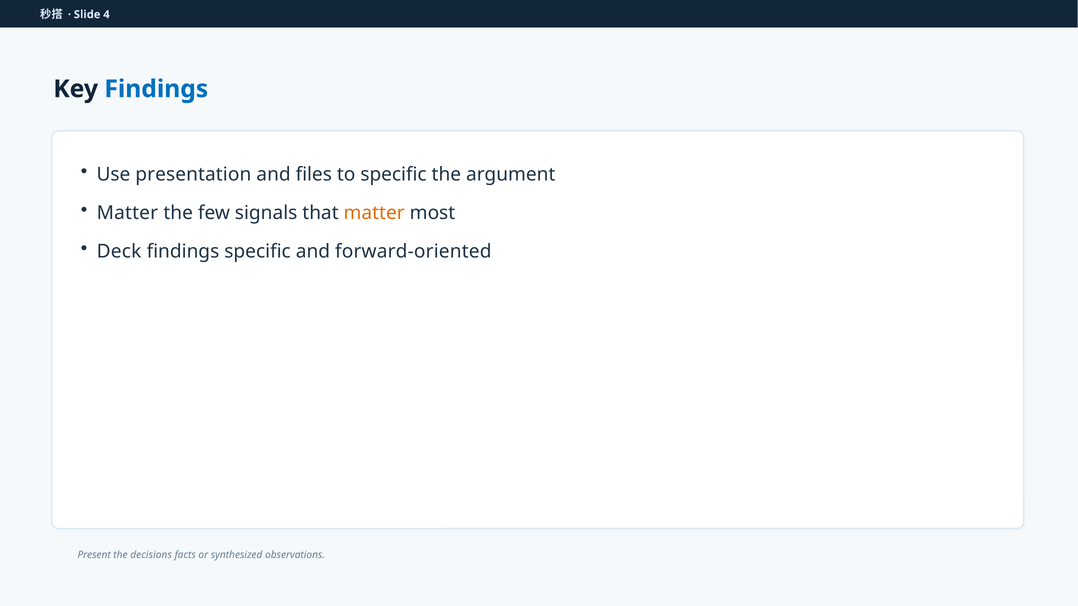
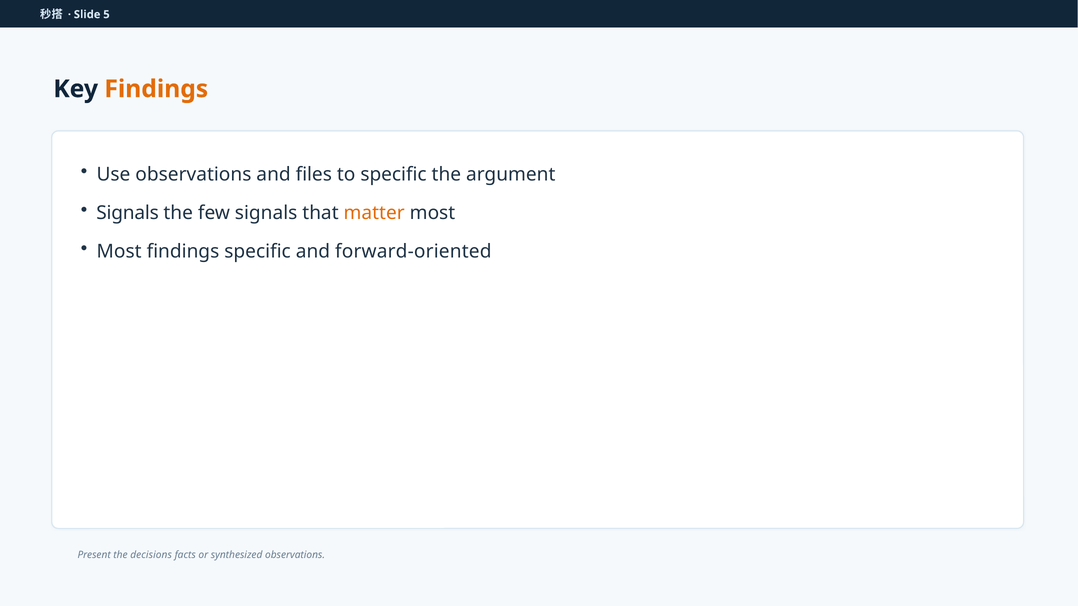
4: 4 -> 5
Findings at (156, 89) colour: blue -> orange
Use presentation: presentation -> observations
Matter at (127, 213): Matter -> Signals
Deck at (119, 252): Deck -> Most
